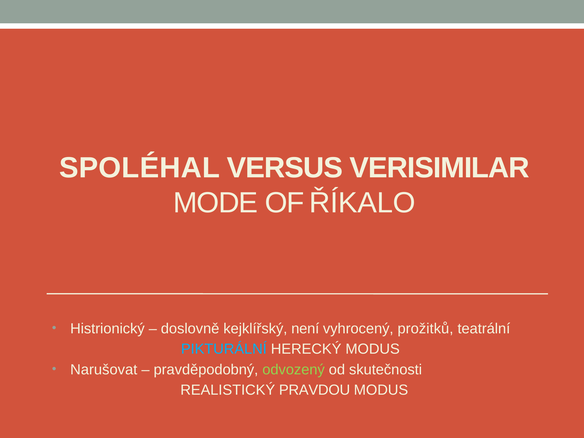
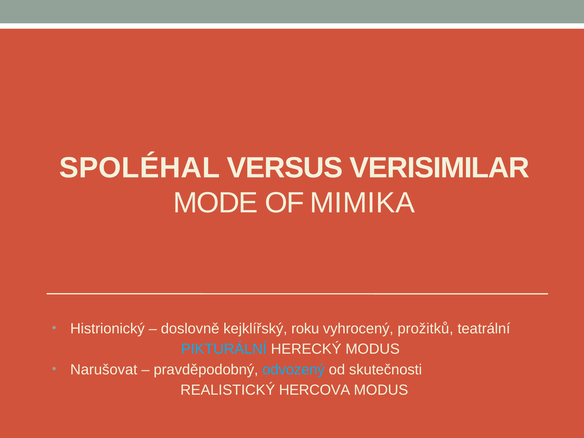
ŘÍKALO: ŘÍKALO -> MIMIKA
není: není -> roku
odvozený colour: light green -> light blue
PRAVDOU: PRAVDOU -> HERCOVA
